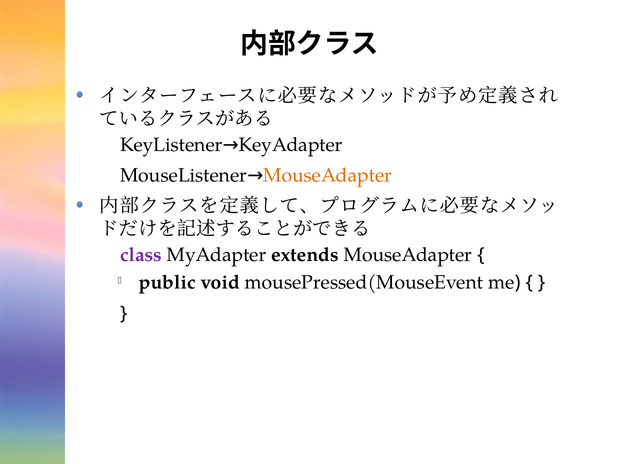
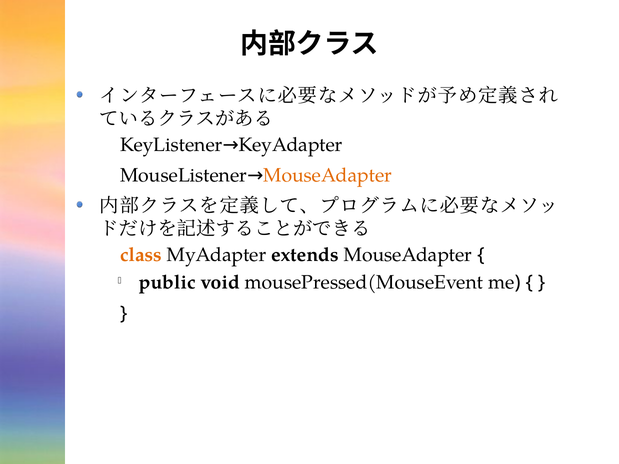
class colour: purple -> orange
